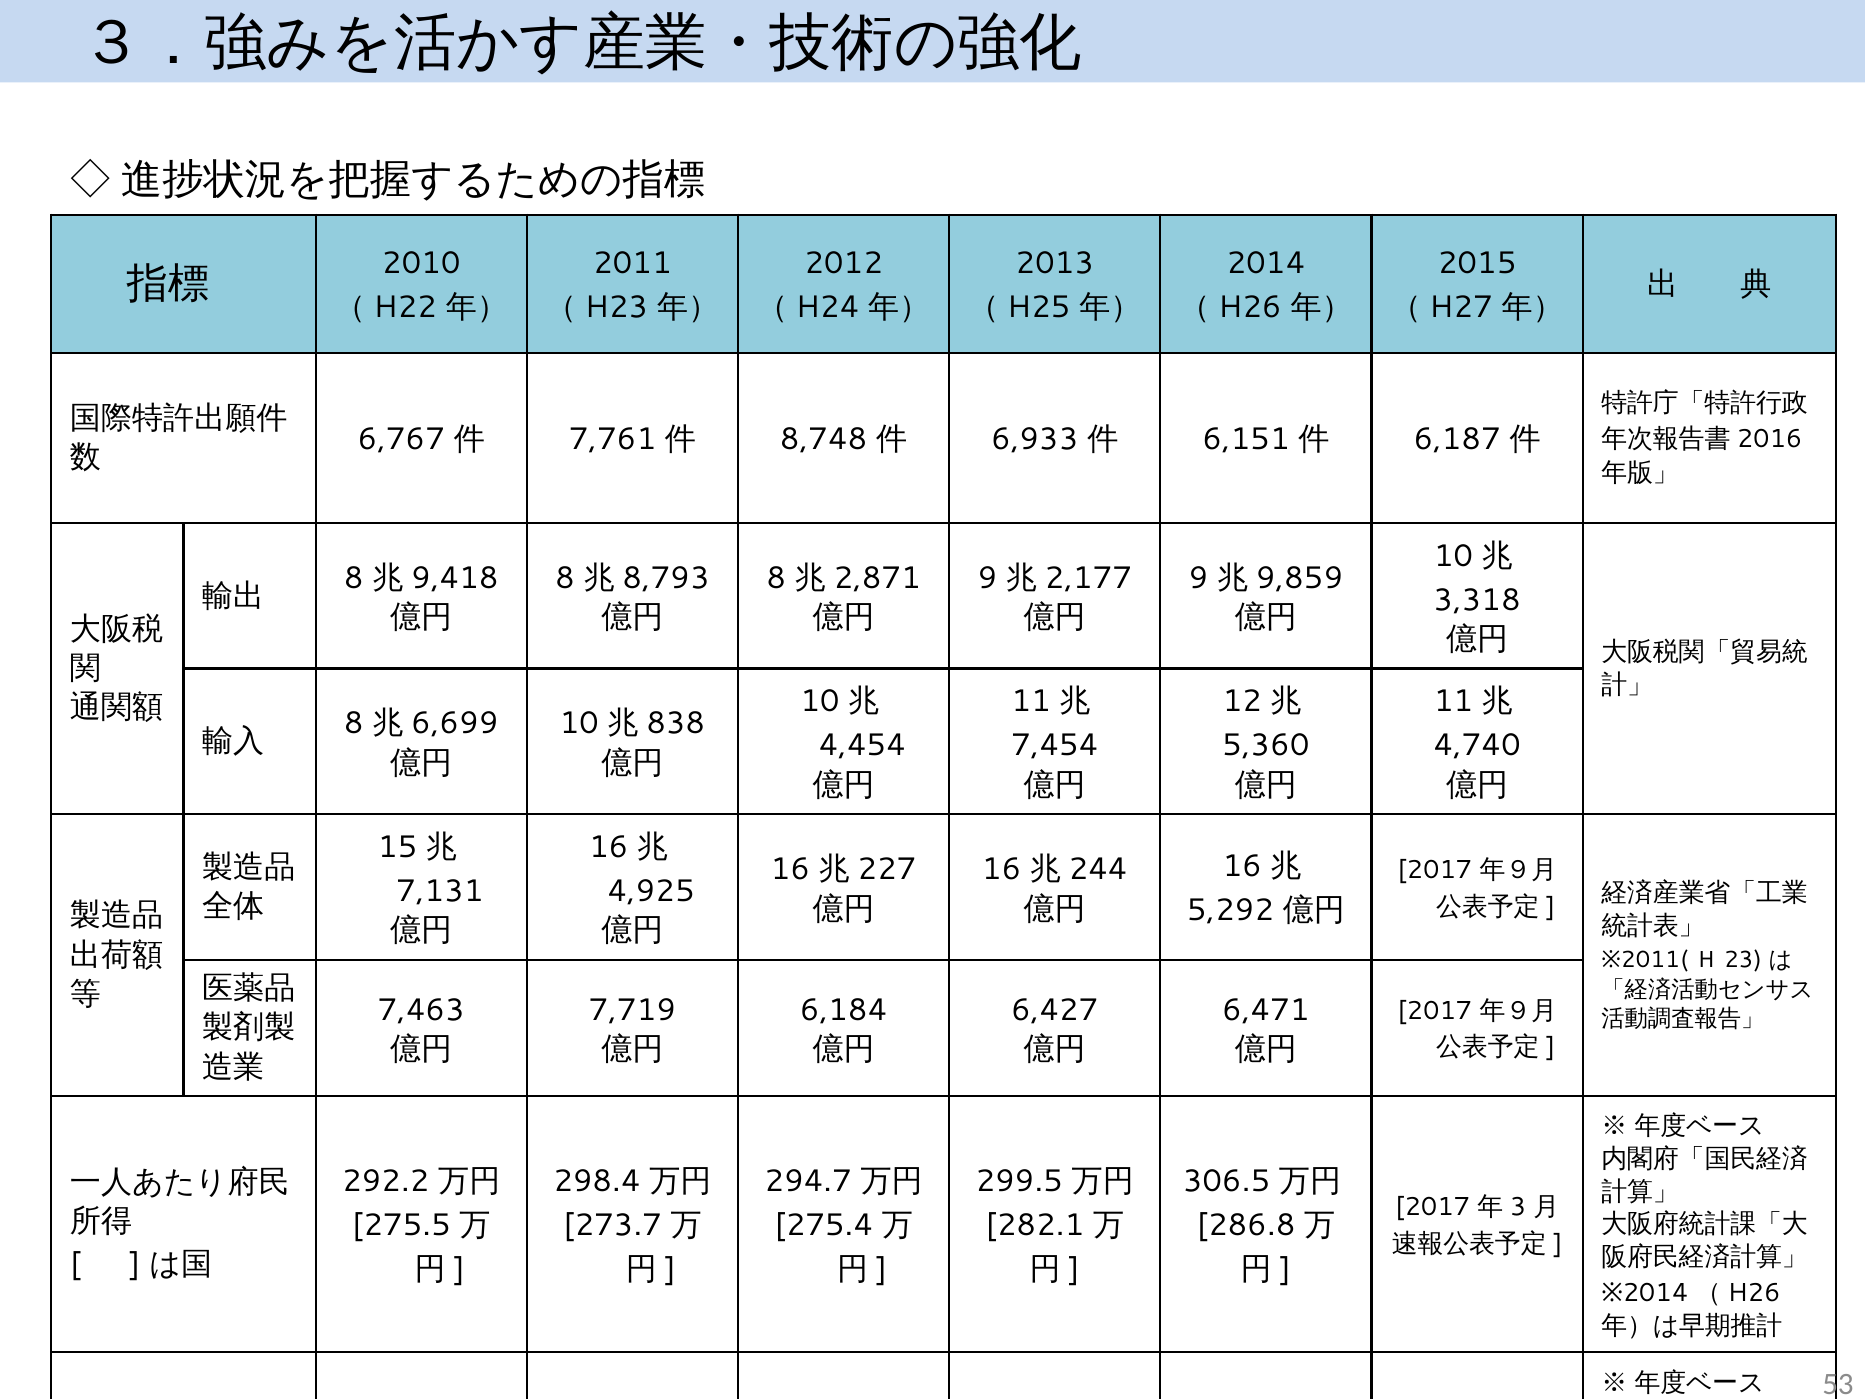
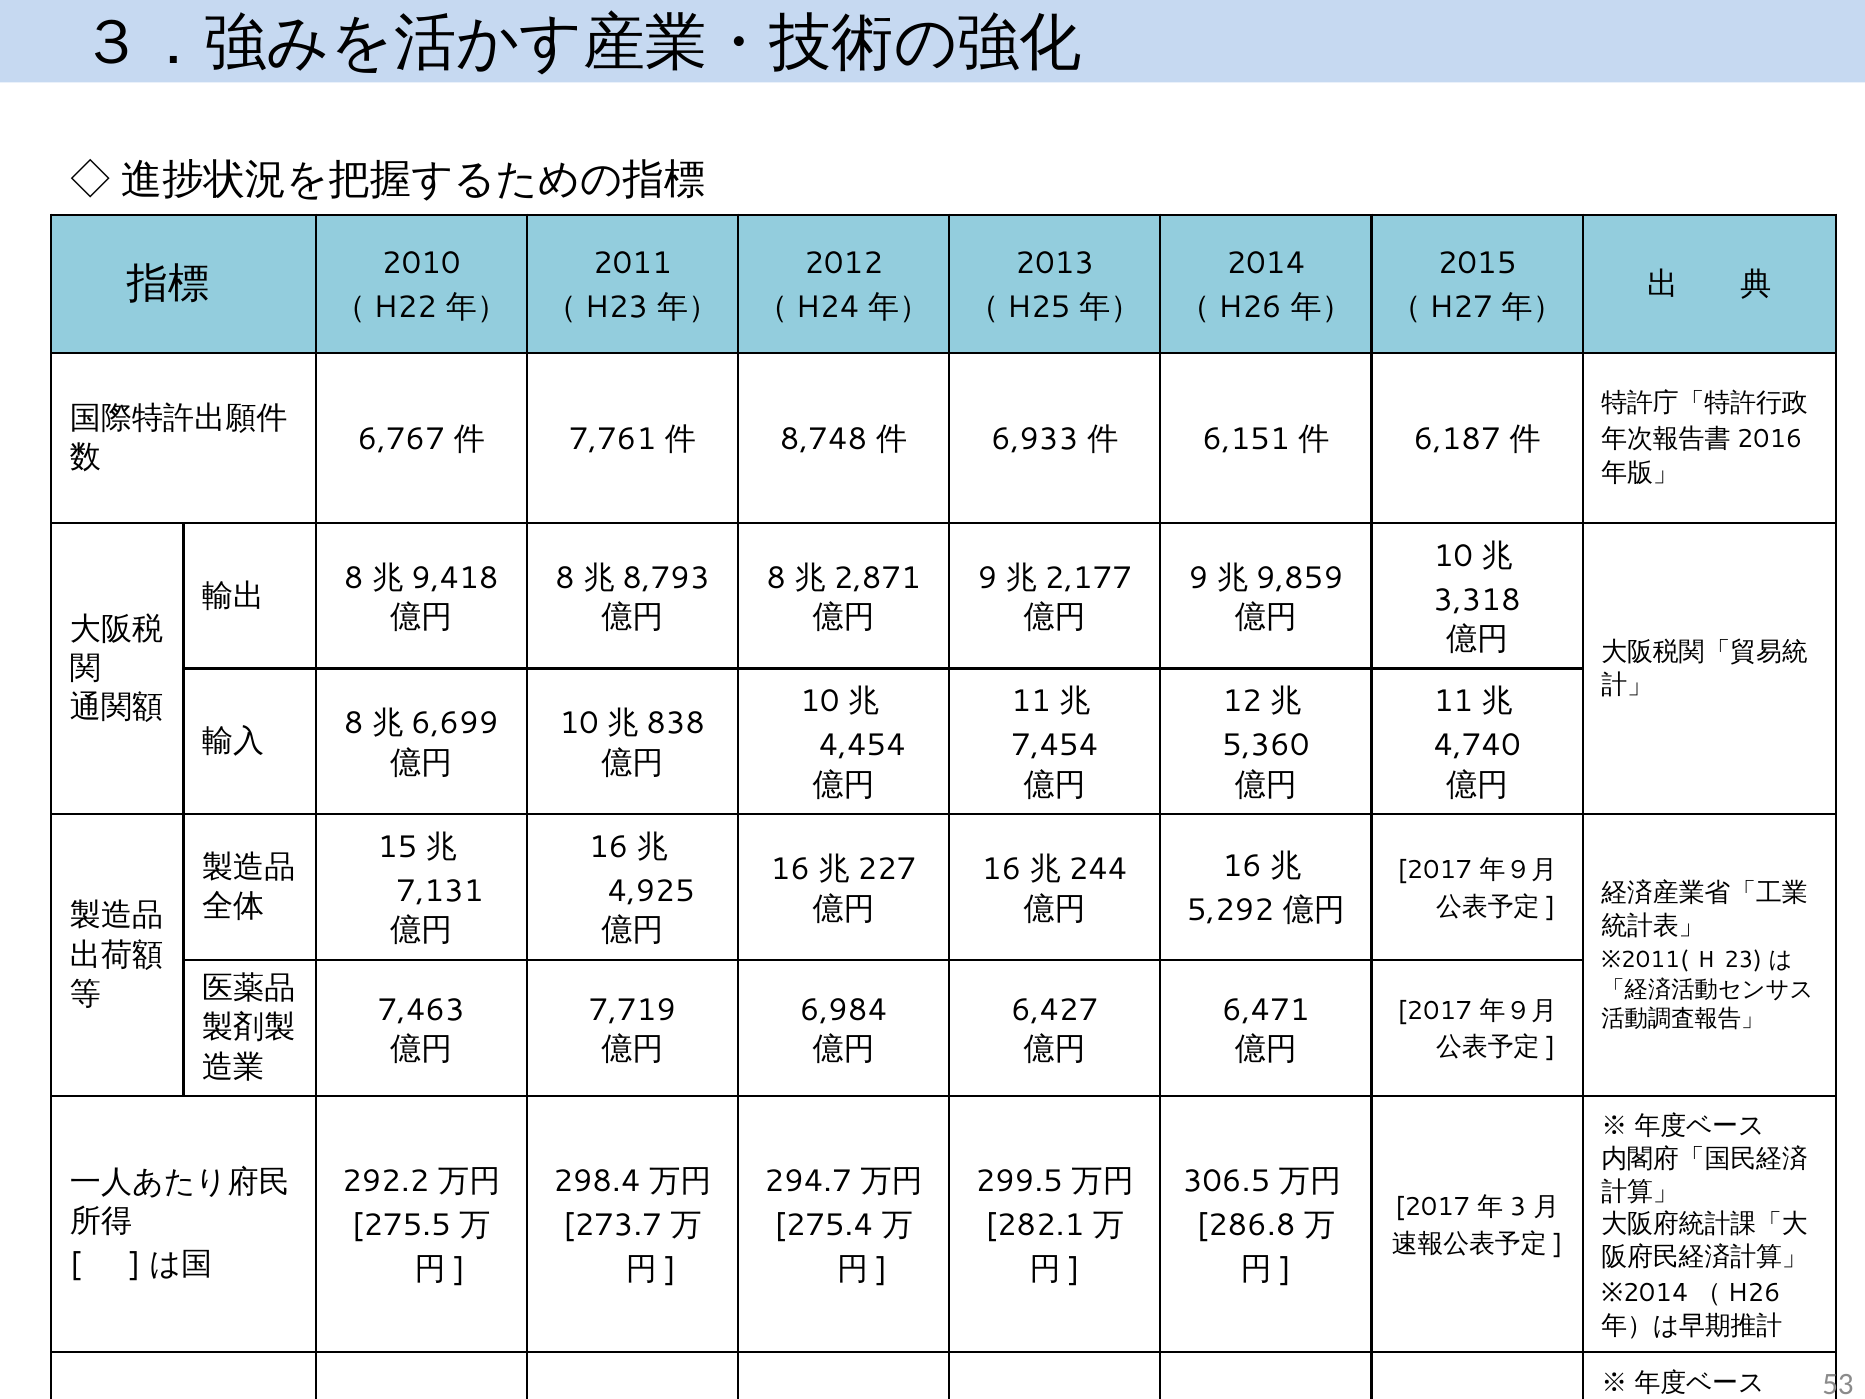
6,184: 6,184 -> 6,984
